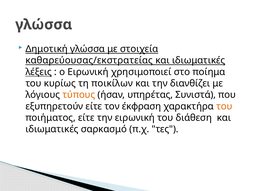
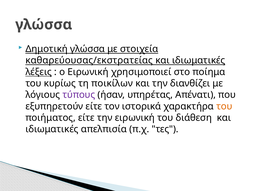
τύπους colour: orange -> purple
Συνιστά: Συνιστά -> Απένατι
έκφραση: έκφραση -> ιστορικά
σαρκασμό: σαρκασμό -> απελπισία
